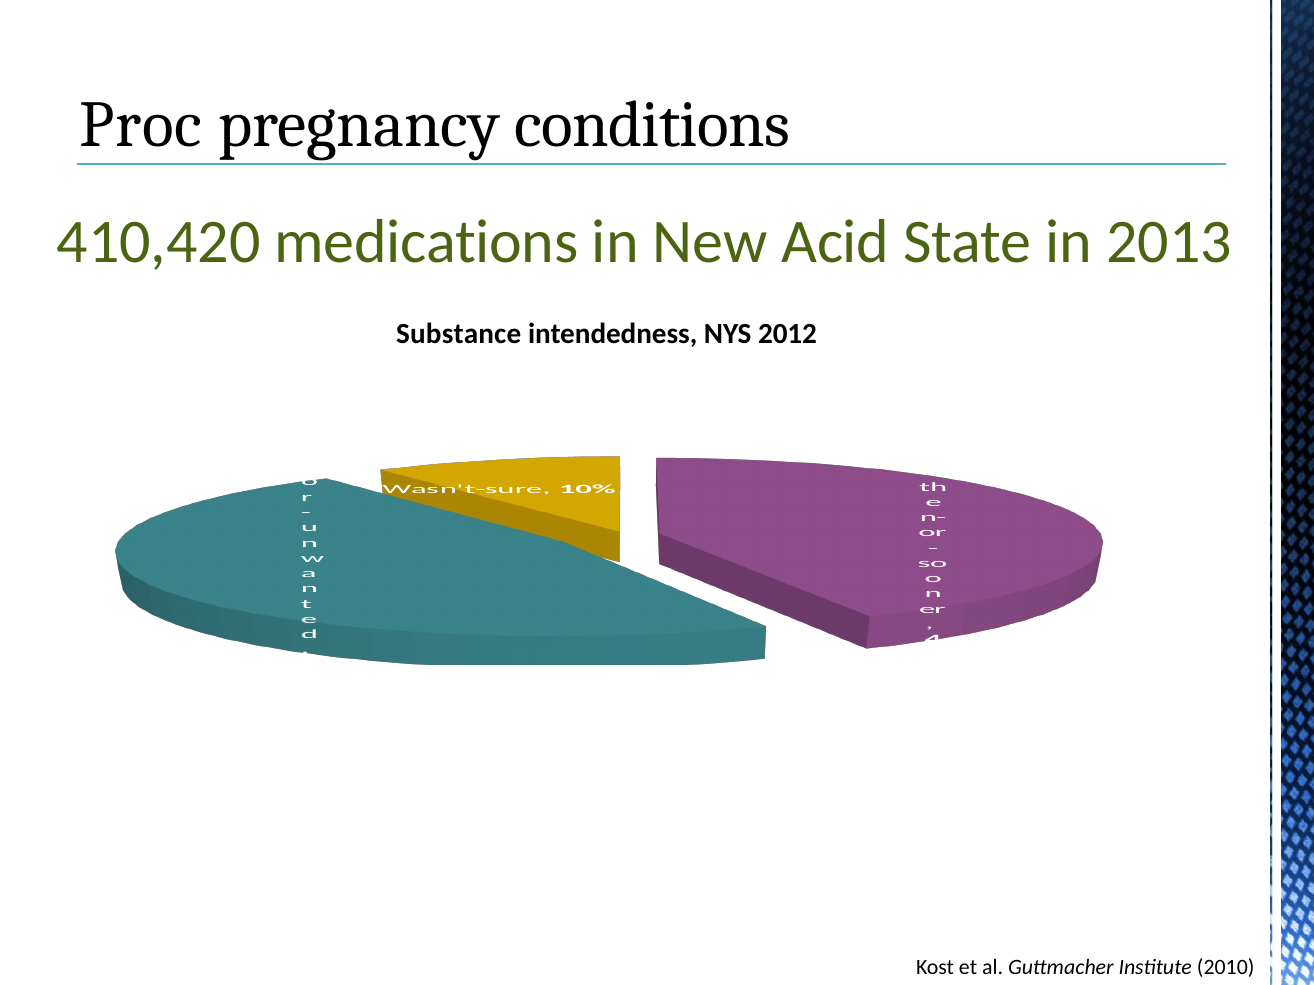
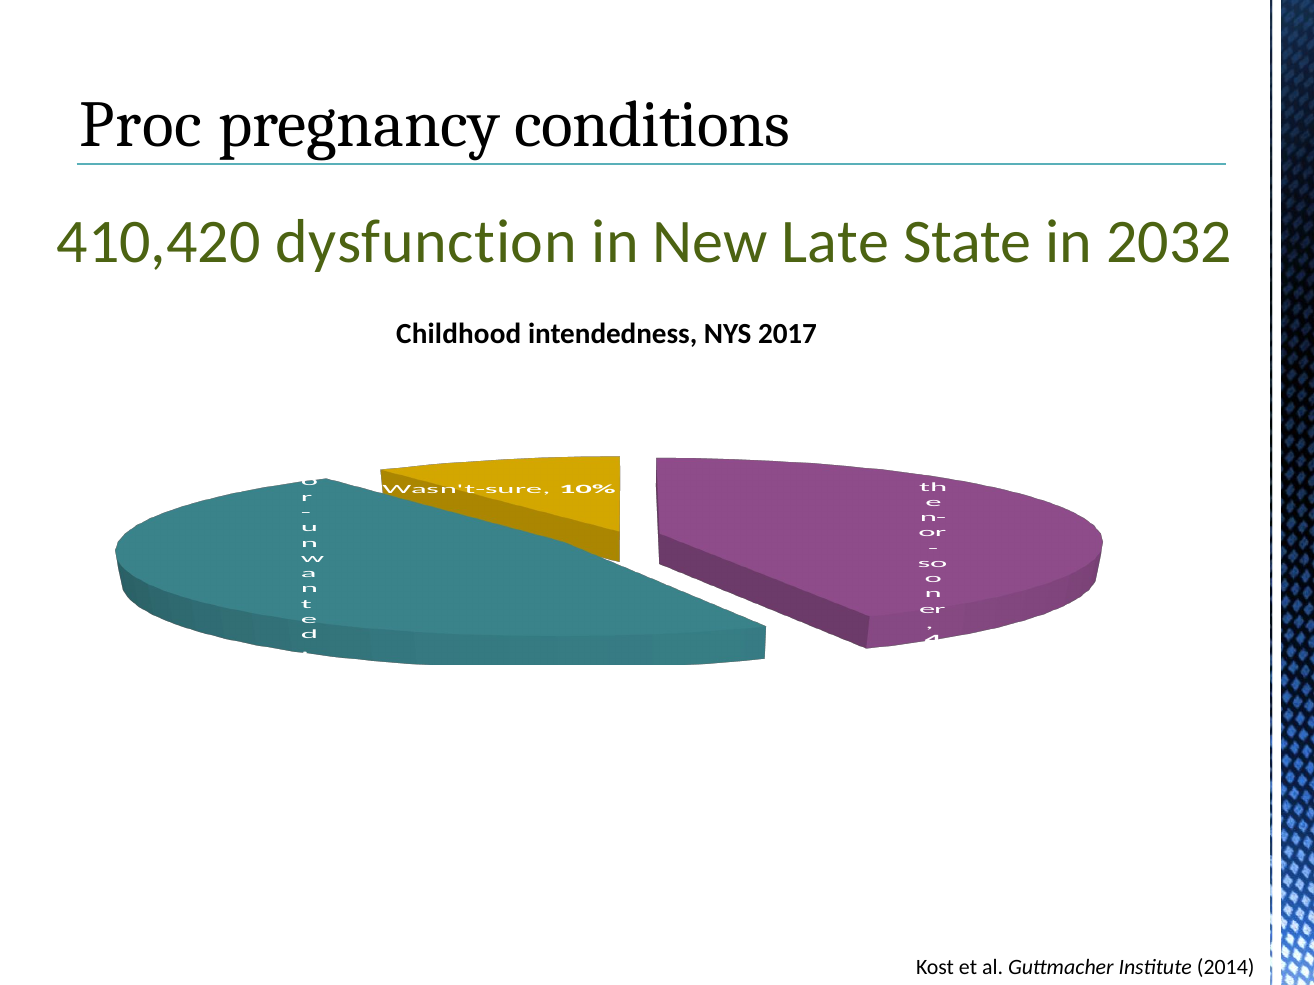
medications: medications -> dysfunction
Acid: Acid -> Late
2013: 2013 -> 2032
Substance: Substance -> Childhood
2012: 2012 -> 2017
2010: 2010 -> 2014
